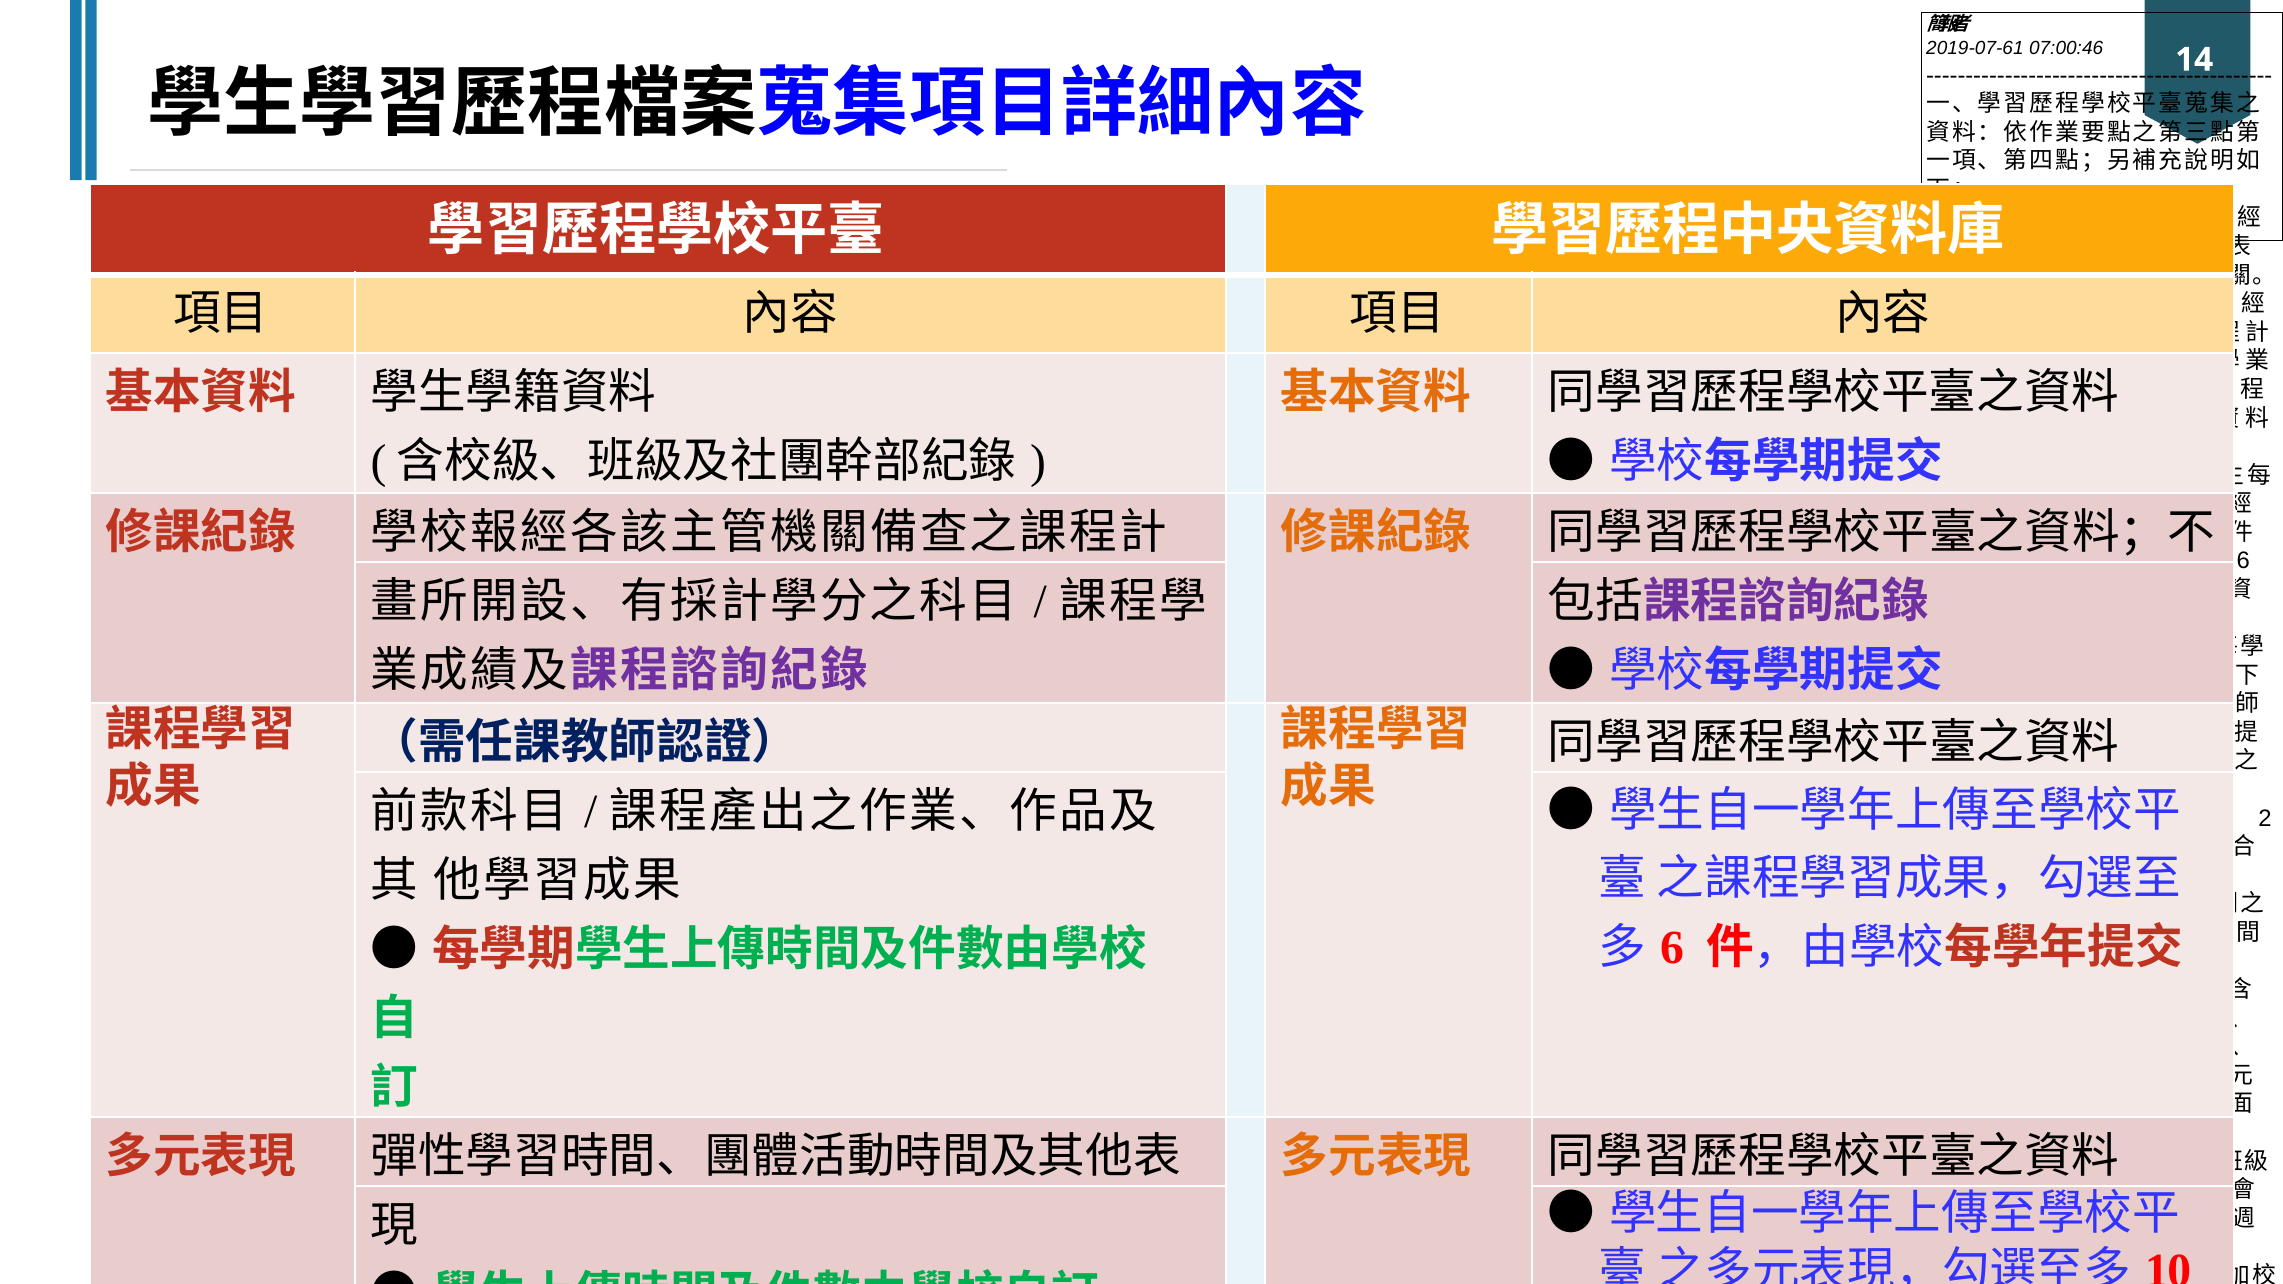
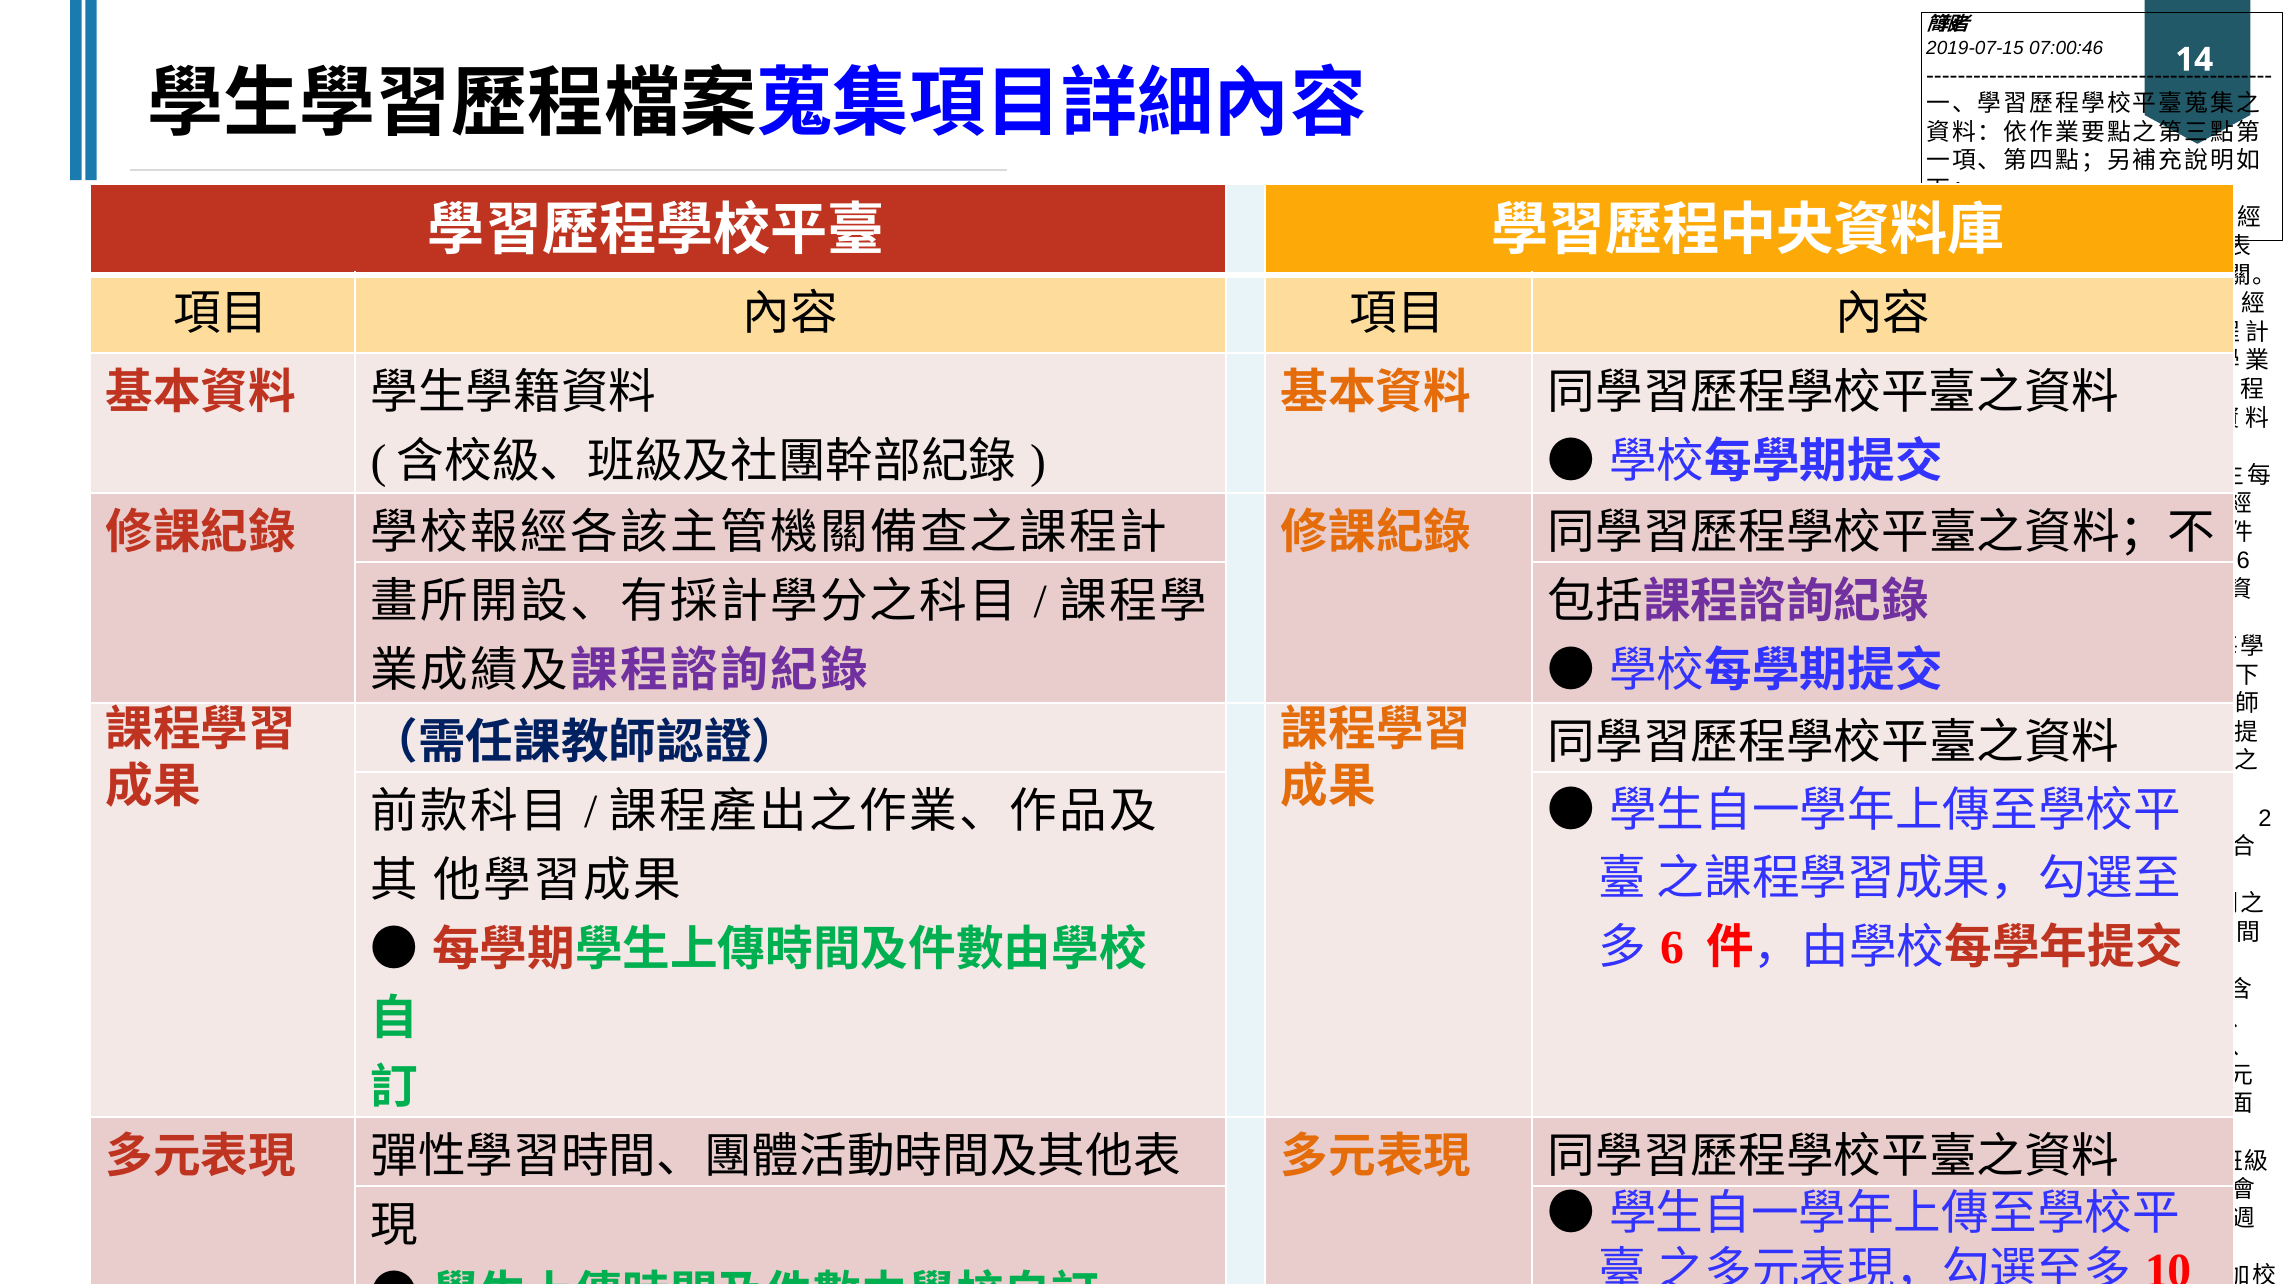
2019-07-61: 2019-07-61 -> 2019-07-15
